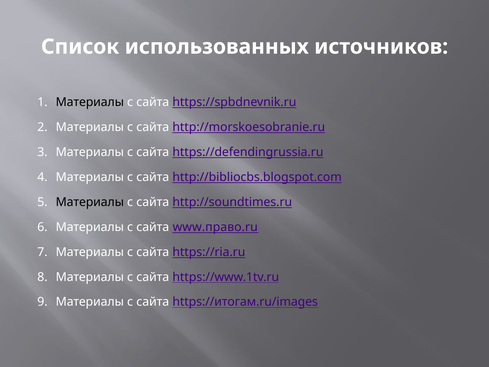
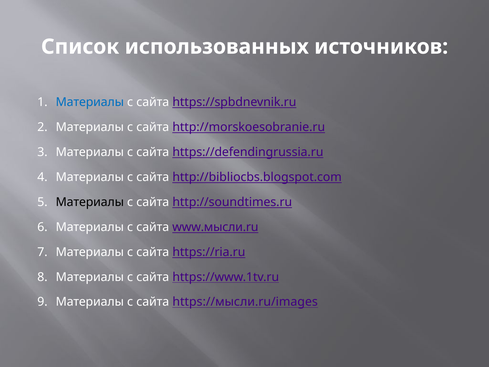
Материалы at (90, 102) colour: black -> blue
www.право.ru: www.право.ru -> www.мысли.ru
https://итогам.ru/images: https://итогам.ru/images -> https://мысли.ru/images
